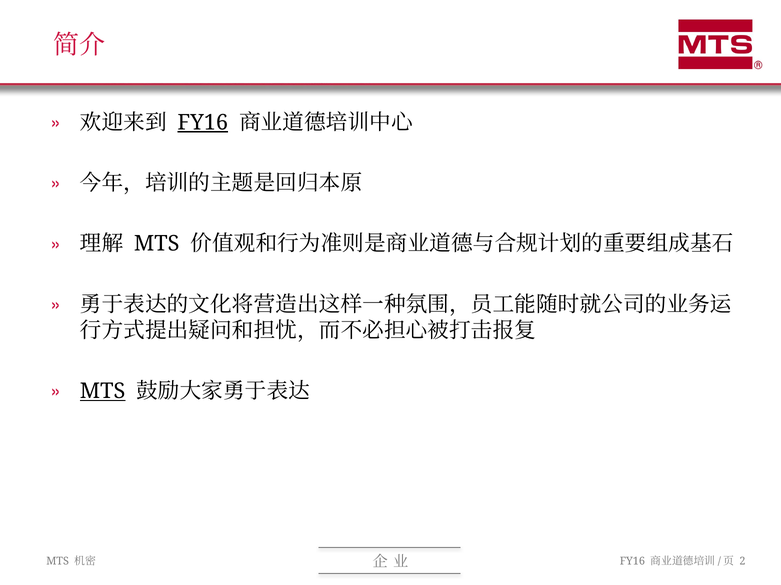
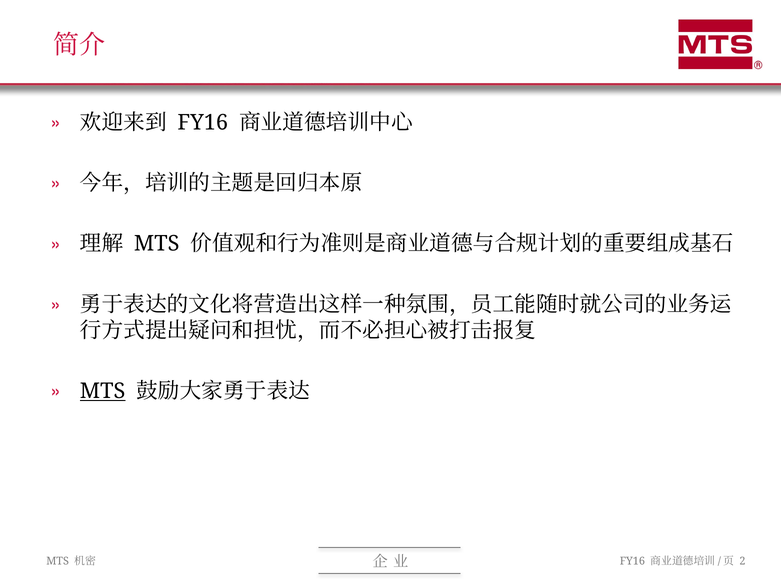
FY16 at (203, 123) underline: present -> none
